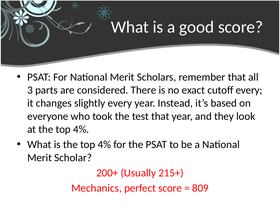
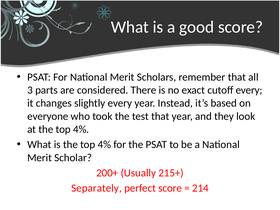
Mechanics: Mechanics -> Separately
809: 809 -> 214
